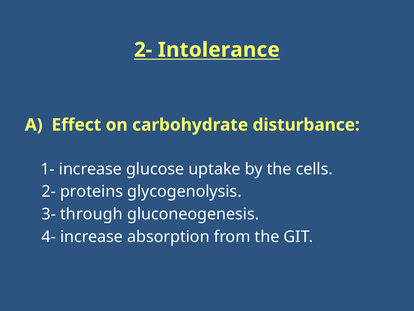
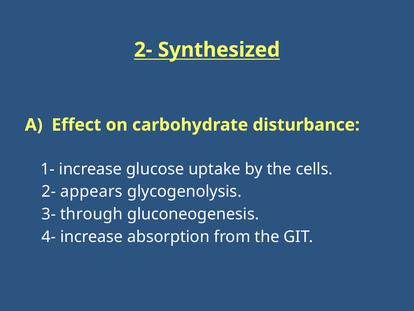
Intolerance: Intolerance -> Synthesized
proteins: proteins -> appears
